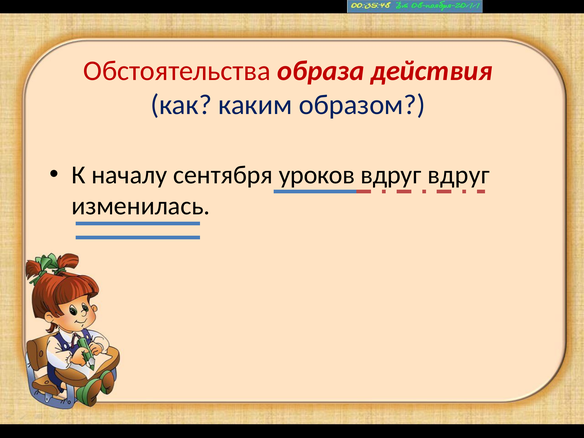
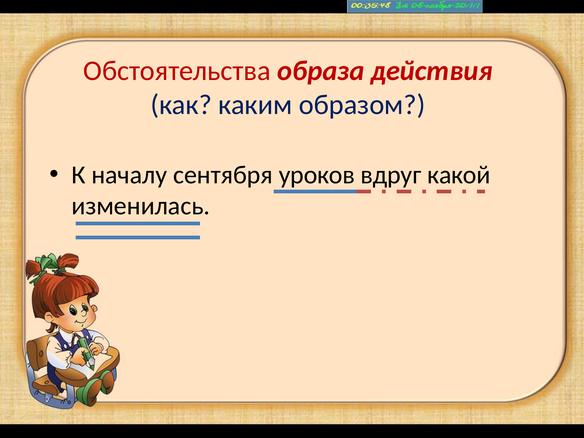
вдруг вдруг: вдруг -> какой
